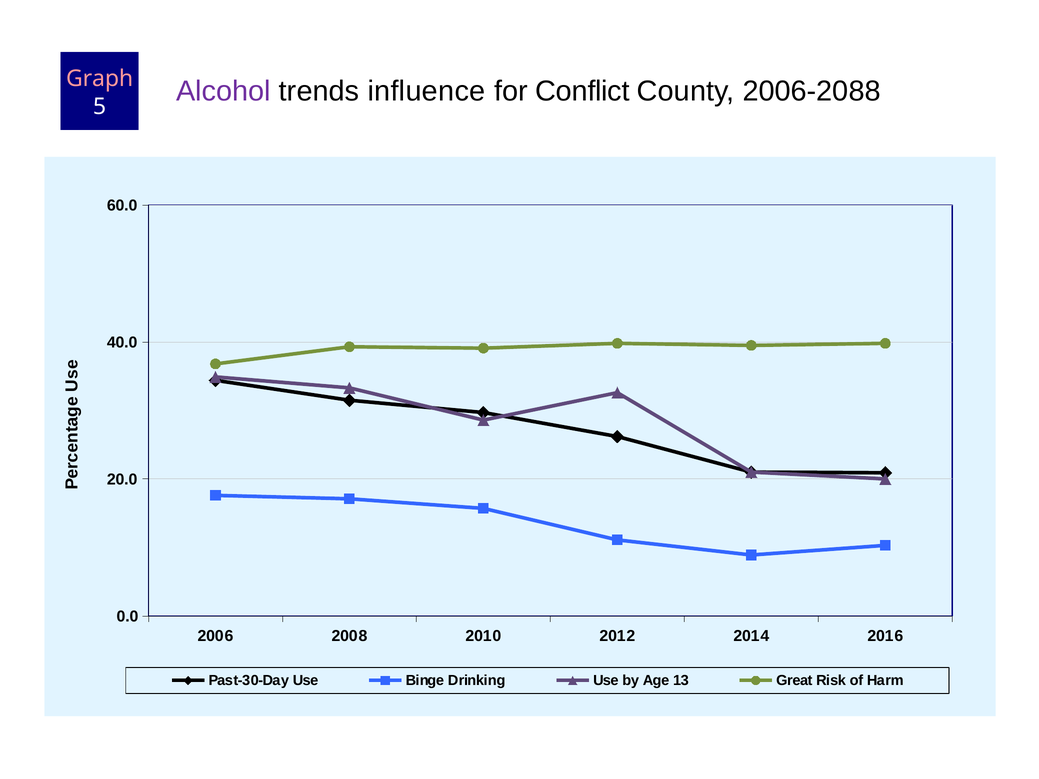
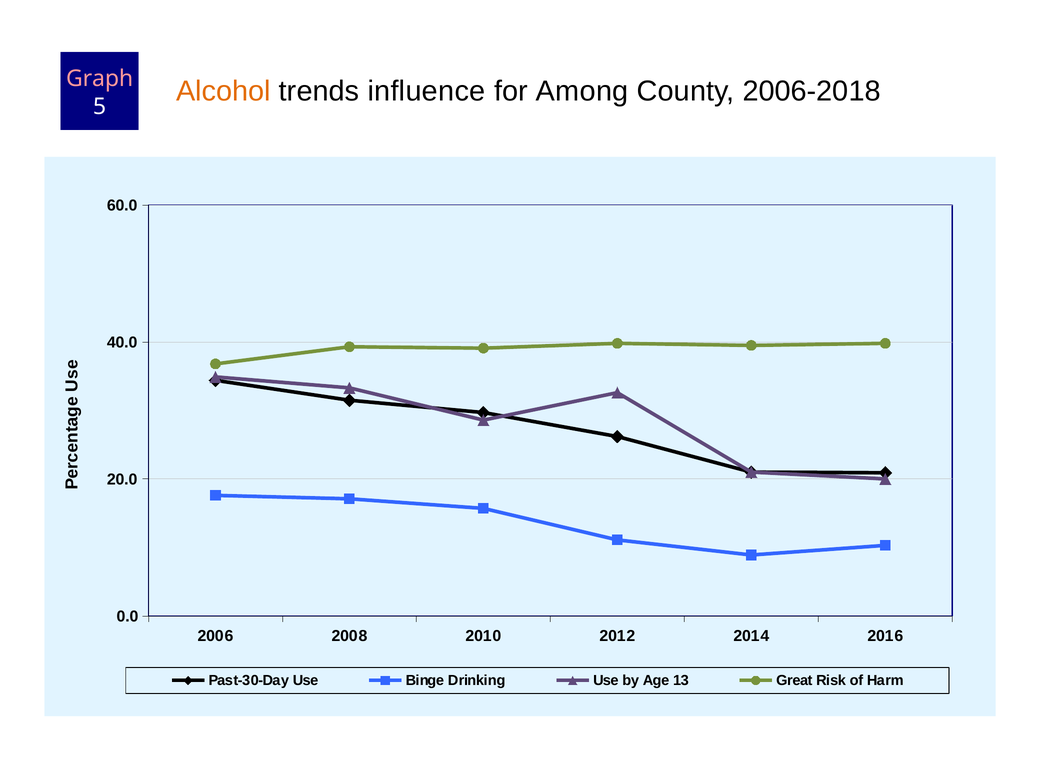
Alcohol colour: purple -> orange
Conflict: Conflict -> Among
2006-2088: 2006-2088 -> 2006-2018
